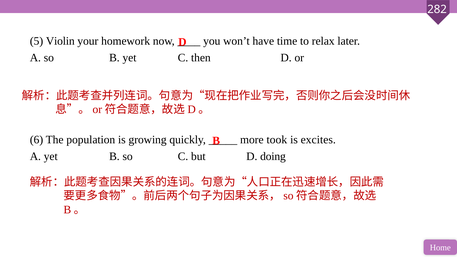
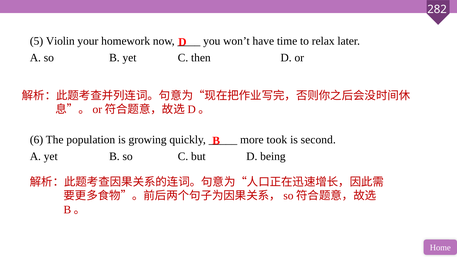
excites: excites -> second
doing: doing -> being
